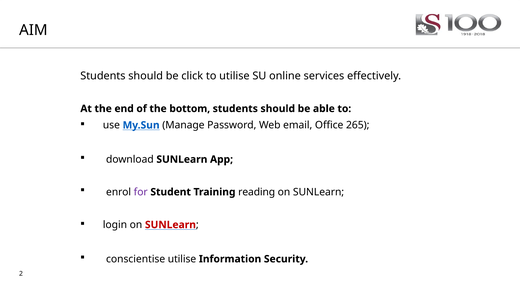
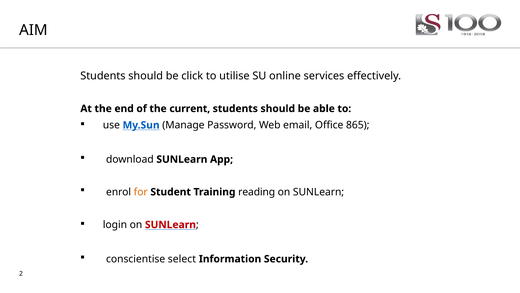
bottom: bottom -> current
265: 265 -> 865
for colour: purple -> orange
conscientise utilise: utilise -> select
